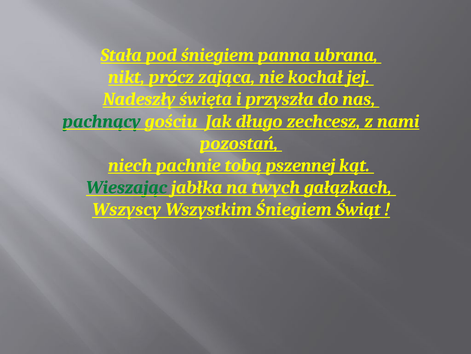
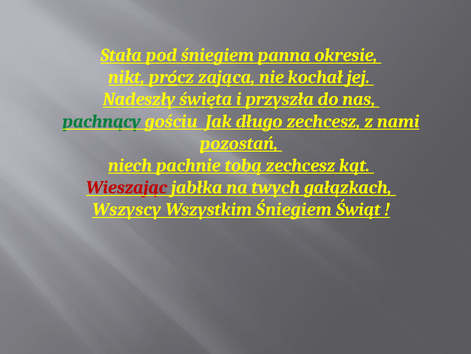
ubrana: ubrana -> okresie
tobą pszennej: pszennej -> zechcesz
Wieszając colour: green -> red
